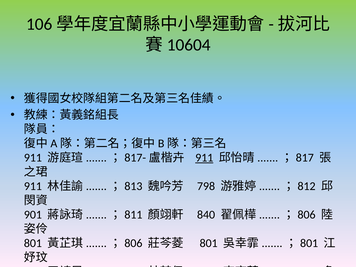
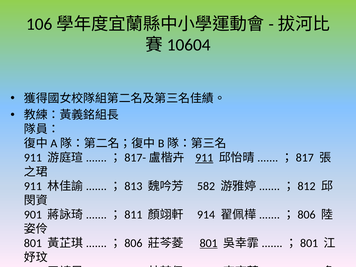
798: 798 -> 582
840: 840 -> 914
801 at (209, 243) underline: none -> present
